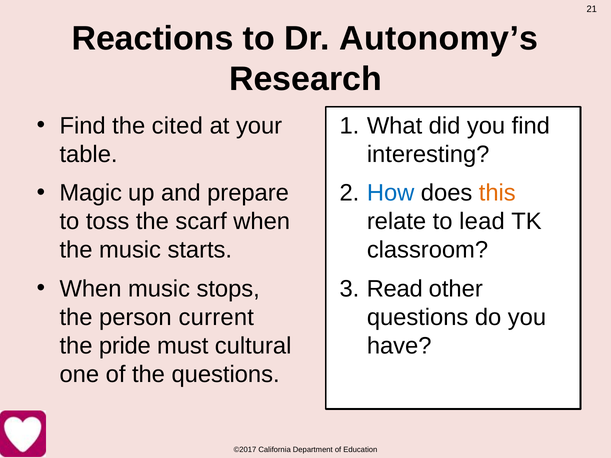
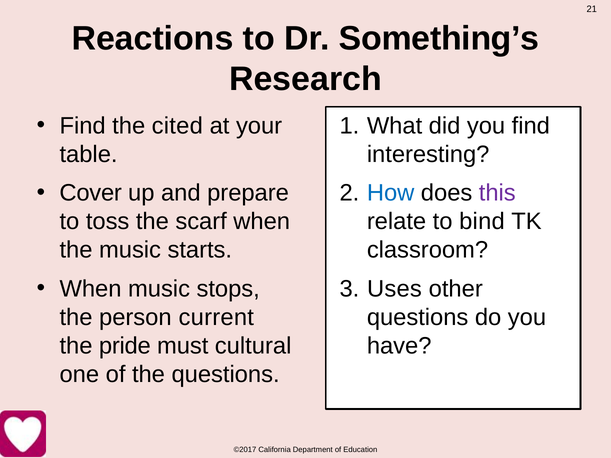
Autonomy’s: Autonomy’s -> Something’s
Magic: Magic -> Cover
this colour: orange -> purple
lead: lead -> bind
Read: Read -> Uses
